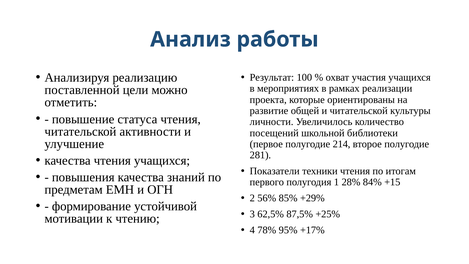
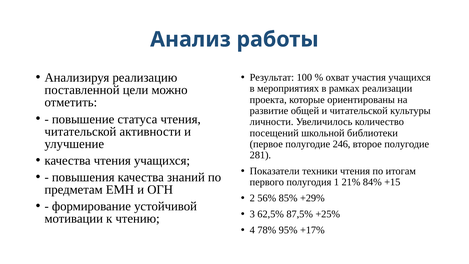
214: 214 -> 246
28%: 28% -> 21%
